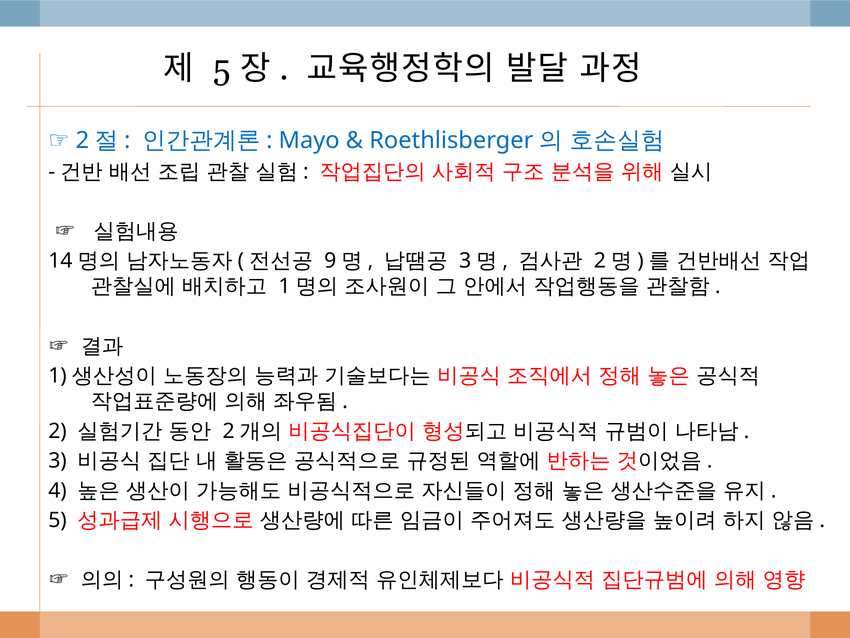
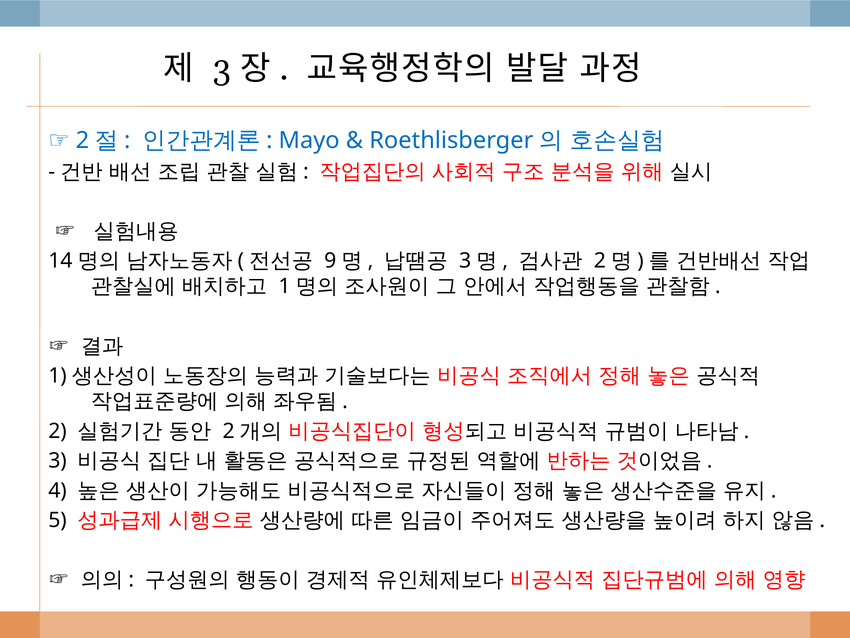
5 at (222, 69): 5 -> 3
